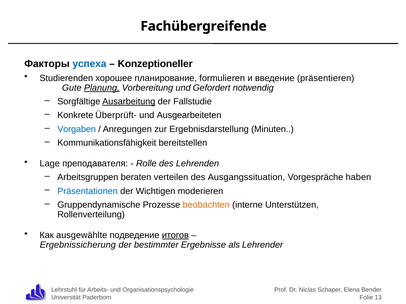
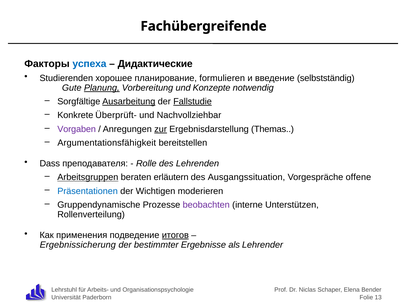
Konzeptioneller: Konzeptioneller -> Дидактические
präsentieren: präsentieren -> selbstständig
Gefordert: Gefordert -> Konzepte
Fallstudie underline: none -> present
Ausgearbeiteten: Ausgearbeiteten -> Nachvollziehbar
Vorgaben colour: blue -> purple
zur underline: none -> present
Minuten: Minuten -> Themas
Kommunikationsfähigkeit: Kommunikationsfähigkeit -> Argumentationsfähigkeit
Lage: Lage -> Dass
Arbeitsgruppen underline: none -> present
verteilen: verteilen -> erläutern
haben: haben -> offene
beobachten colour: orange -> purple
ausgewählte: ausgewählte -> применения
